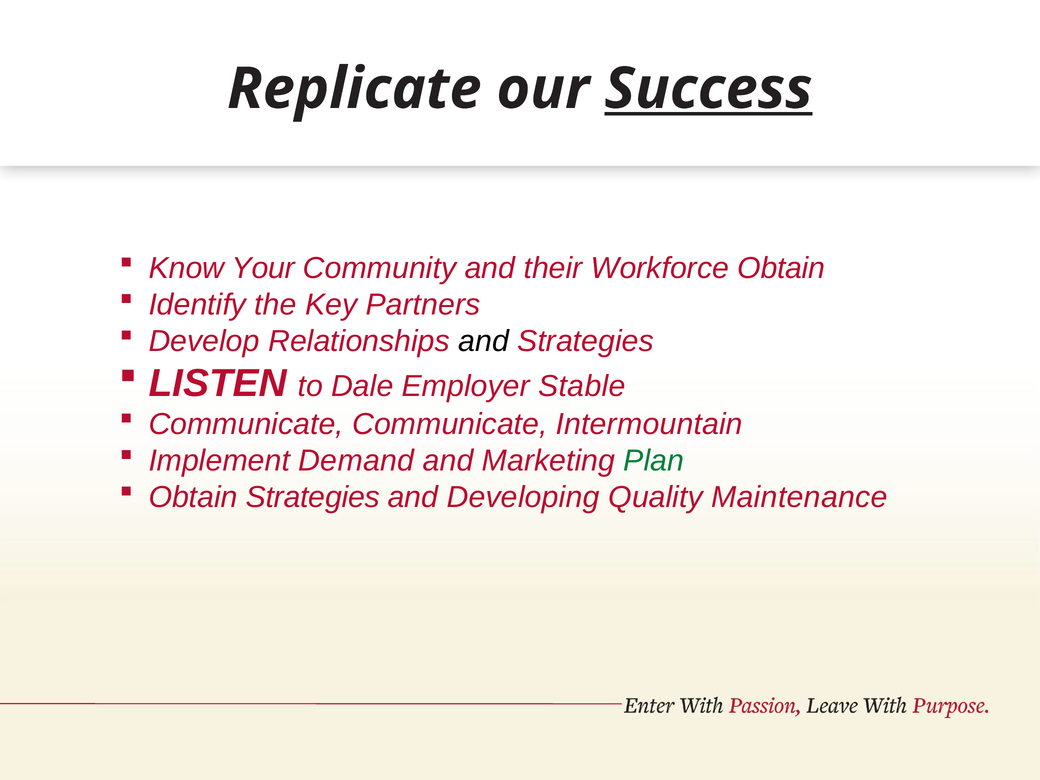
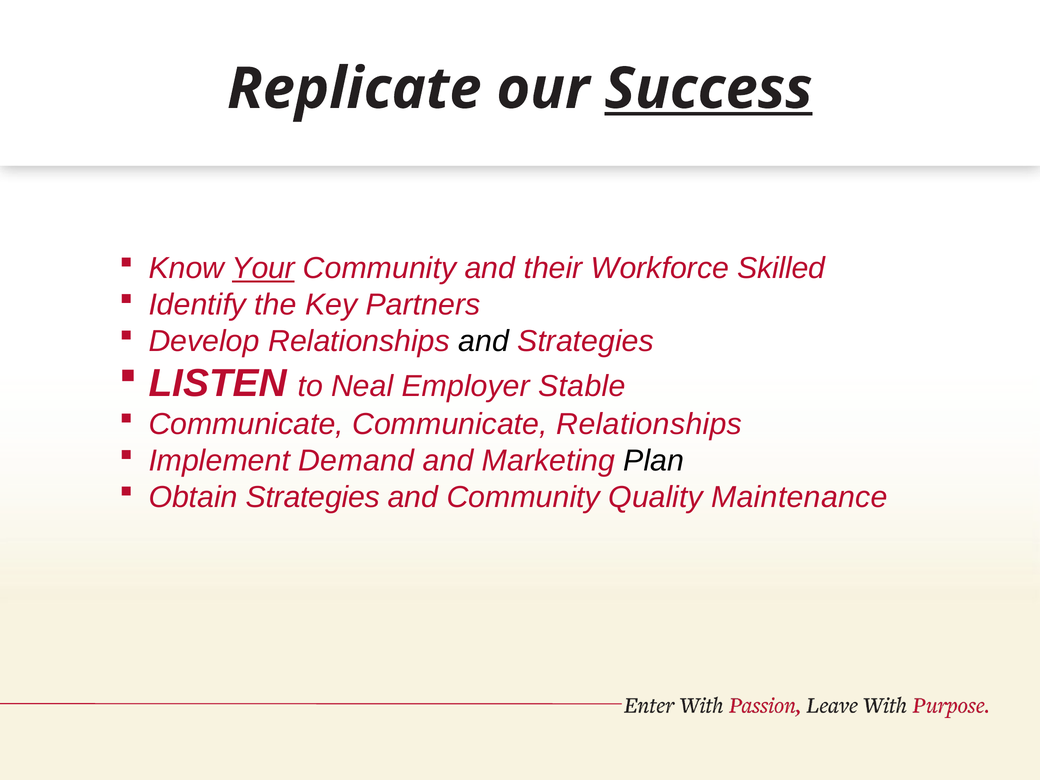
Your underline: none -> present
Workforce Obtain: Obtain -> Skilled
Dale: Dale -> Neal
Communicate Intermountain: Intermountain -> Relationships
Plan colour: green -> black
and Developing: Developing -> Community
